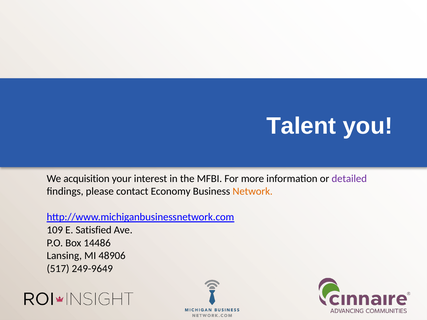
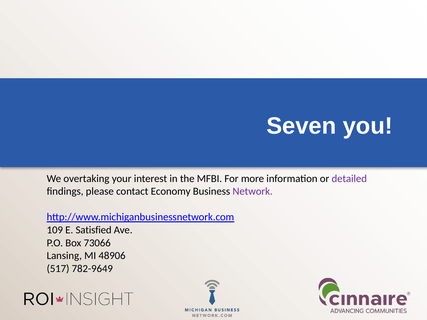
Talent: Talent -> Seven
acquisition: acquisition -> overtaking
Network colour: orange -> purple
14486: 14486 -> 73066
249-9649: 249-9649 -> 782-9649
